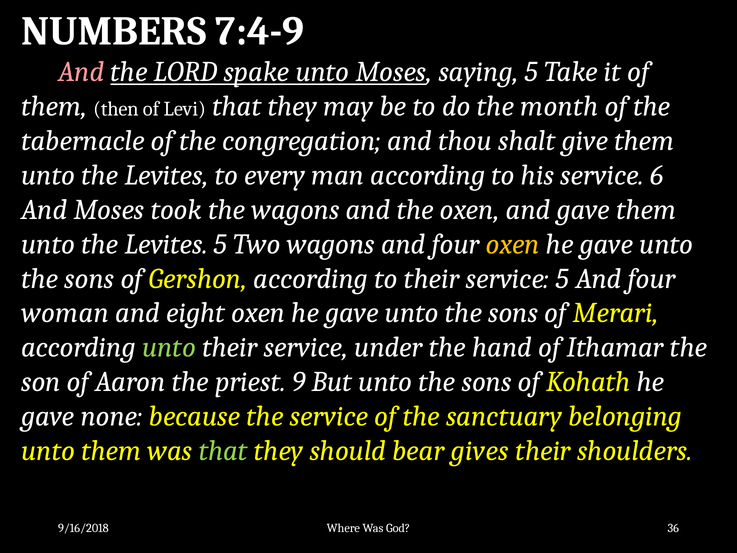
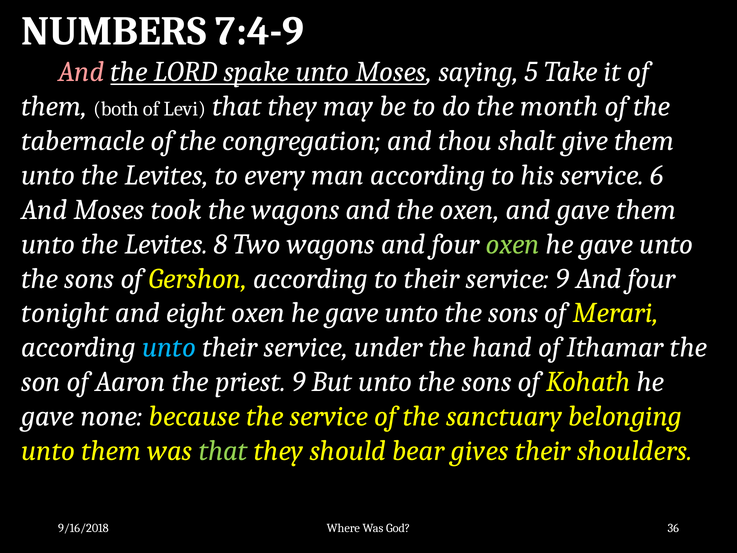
then: then -> both
Levites 5: 5 -> 8
oxen at (513, 244) colour: yellow -> light green
service 5: 5 -> 9
woman: woman -> tonight
unto at (169, 347) colour: light green -> light blue
